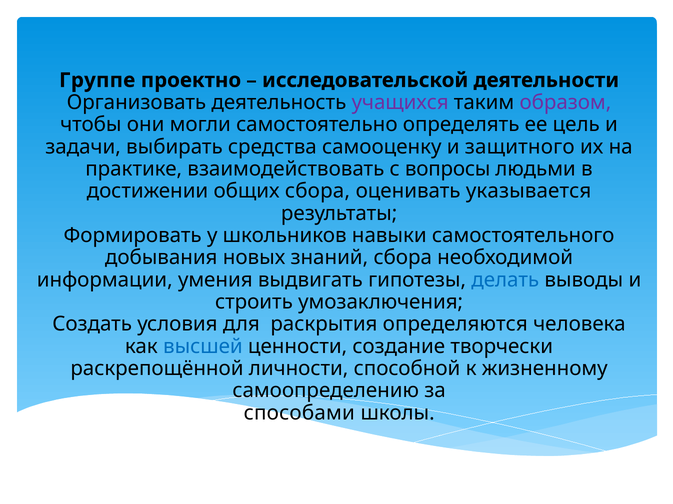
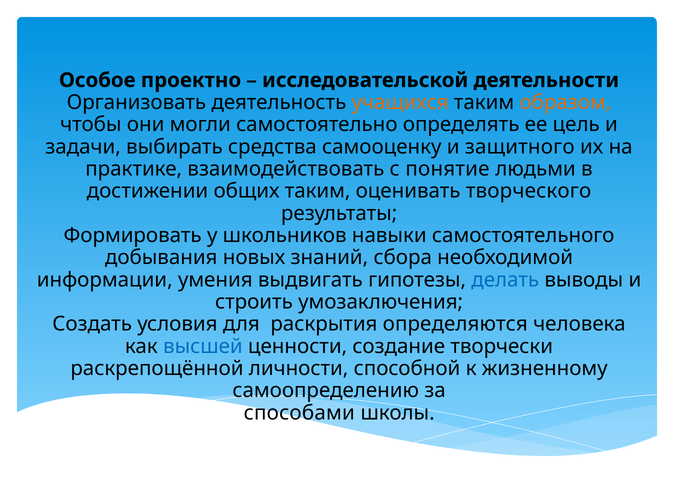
Группе: Группе -> Особое
учащихся colour: purple -> orange
образом colour: purple -> orange
вопросы: вопросы -> понятие
общих сбора: сбора -> таким
указывается: указывается -> творческого
